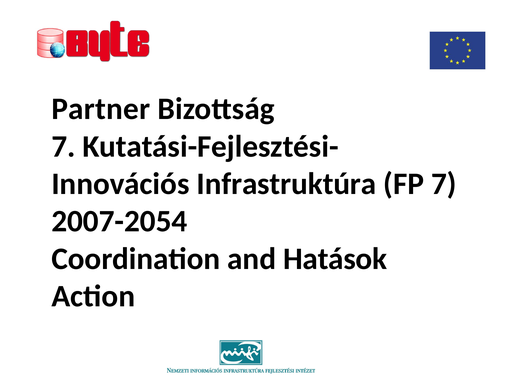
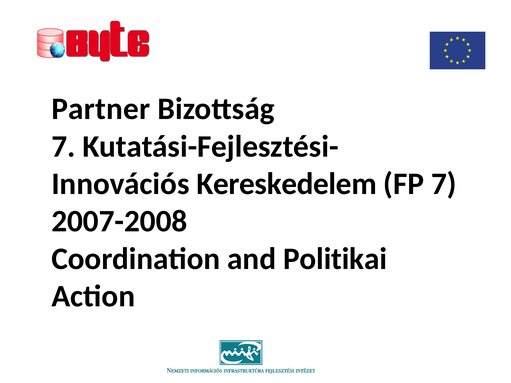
Infrastruktúra: Infrastruktúra -> Kereskedelem
2007-2054: 2007-2054 -> 2007-2008
Hatások: Hatások -> Politikai
